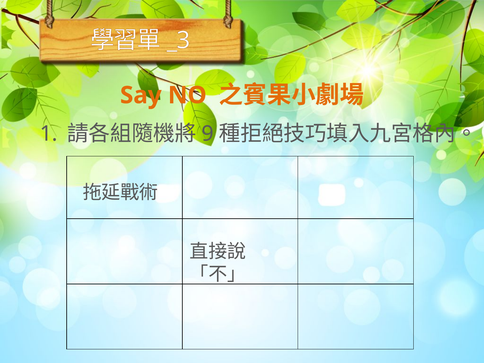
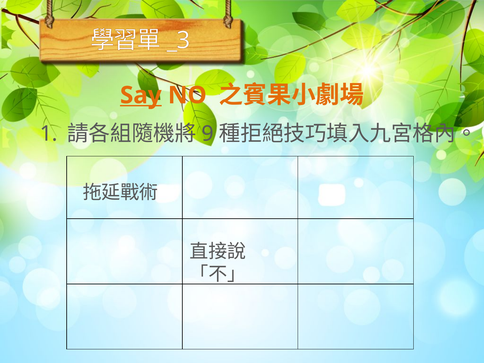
Say underline: none -> present
